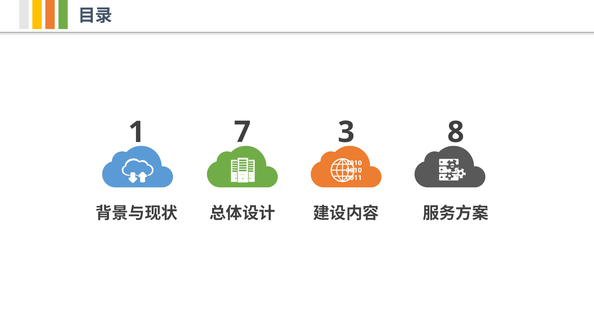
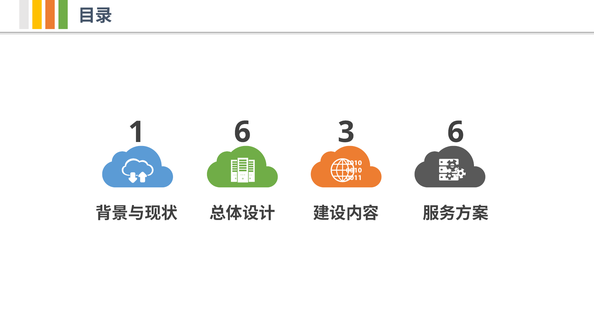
1 7: 7 -> 6
3 8: 8 -> 6
